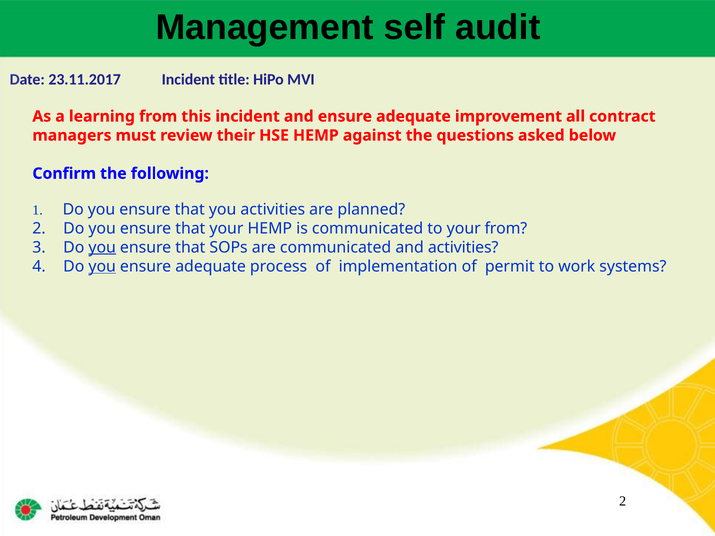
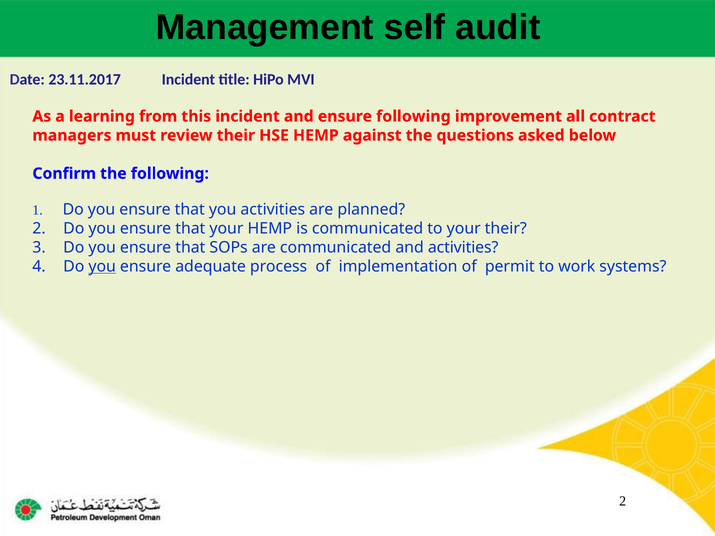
and ensure adequate: adequate -> following
your from: from -> their
you at (102, 247) underline: present -> none
